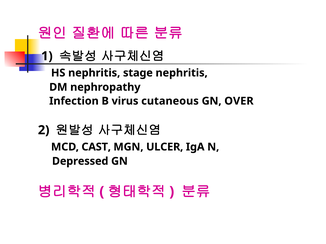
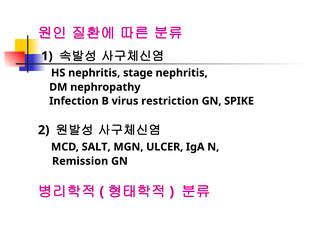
cutaneous: cutaneous -> restriction
OVER: OVER -> SPIKE
CAST: CAST -> SALT
Depressed: Depressed -> Remission
